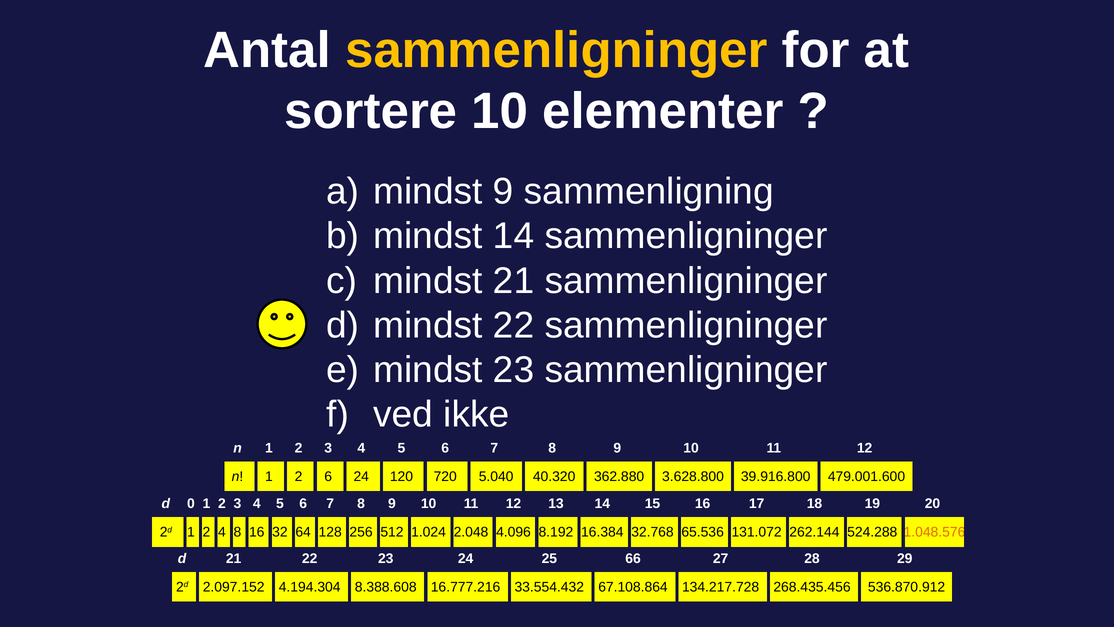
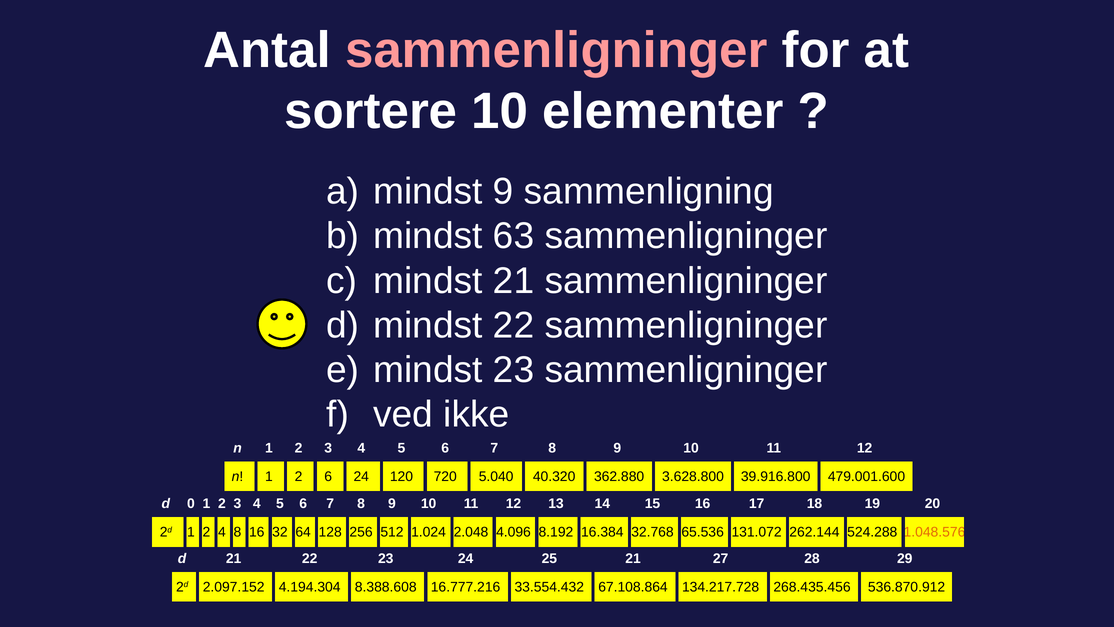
sammenligninger at (556, 50) colour: yellow -> pink
mindst 14: 14 -> 63
25 66: 66 -> 21
